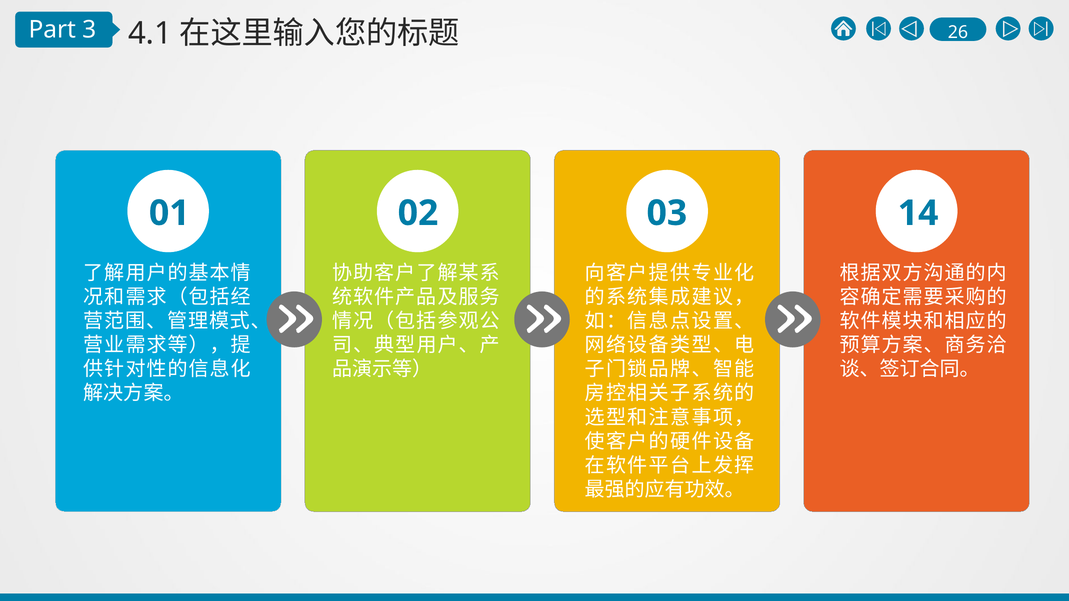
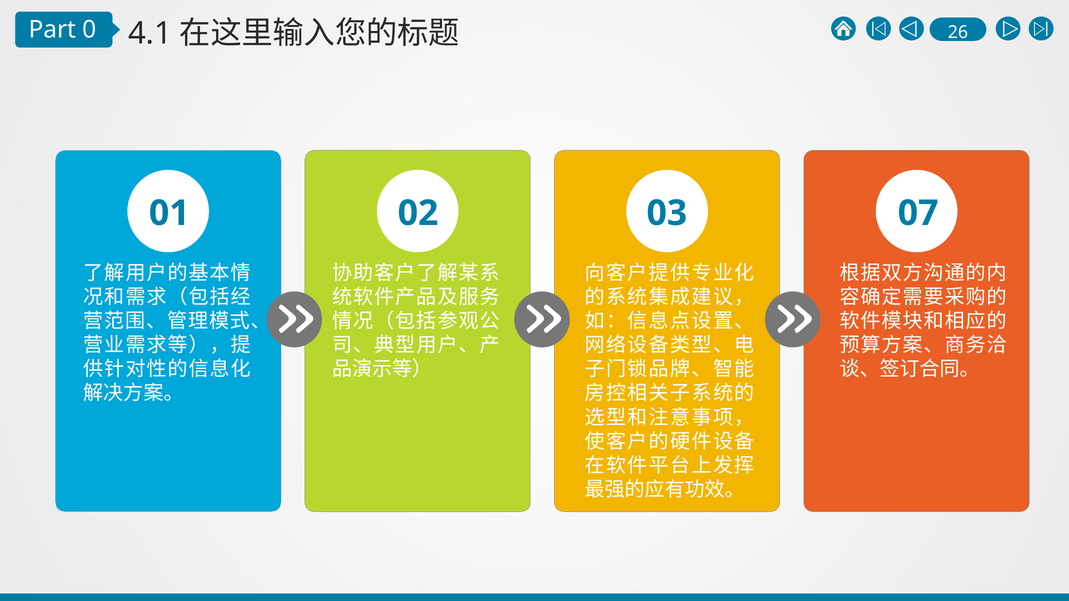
3: 3 -> 0
14: 14 -> 07
